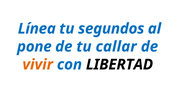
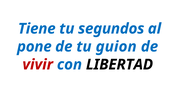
Línea: Línea -> Tiene
callar: callar -> guion
vivir colour: orange -> red
